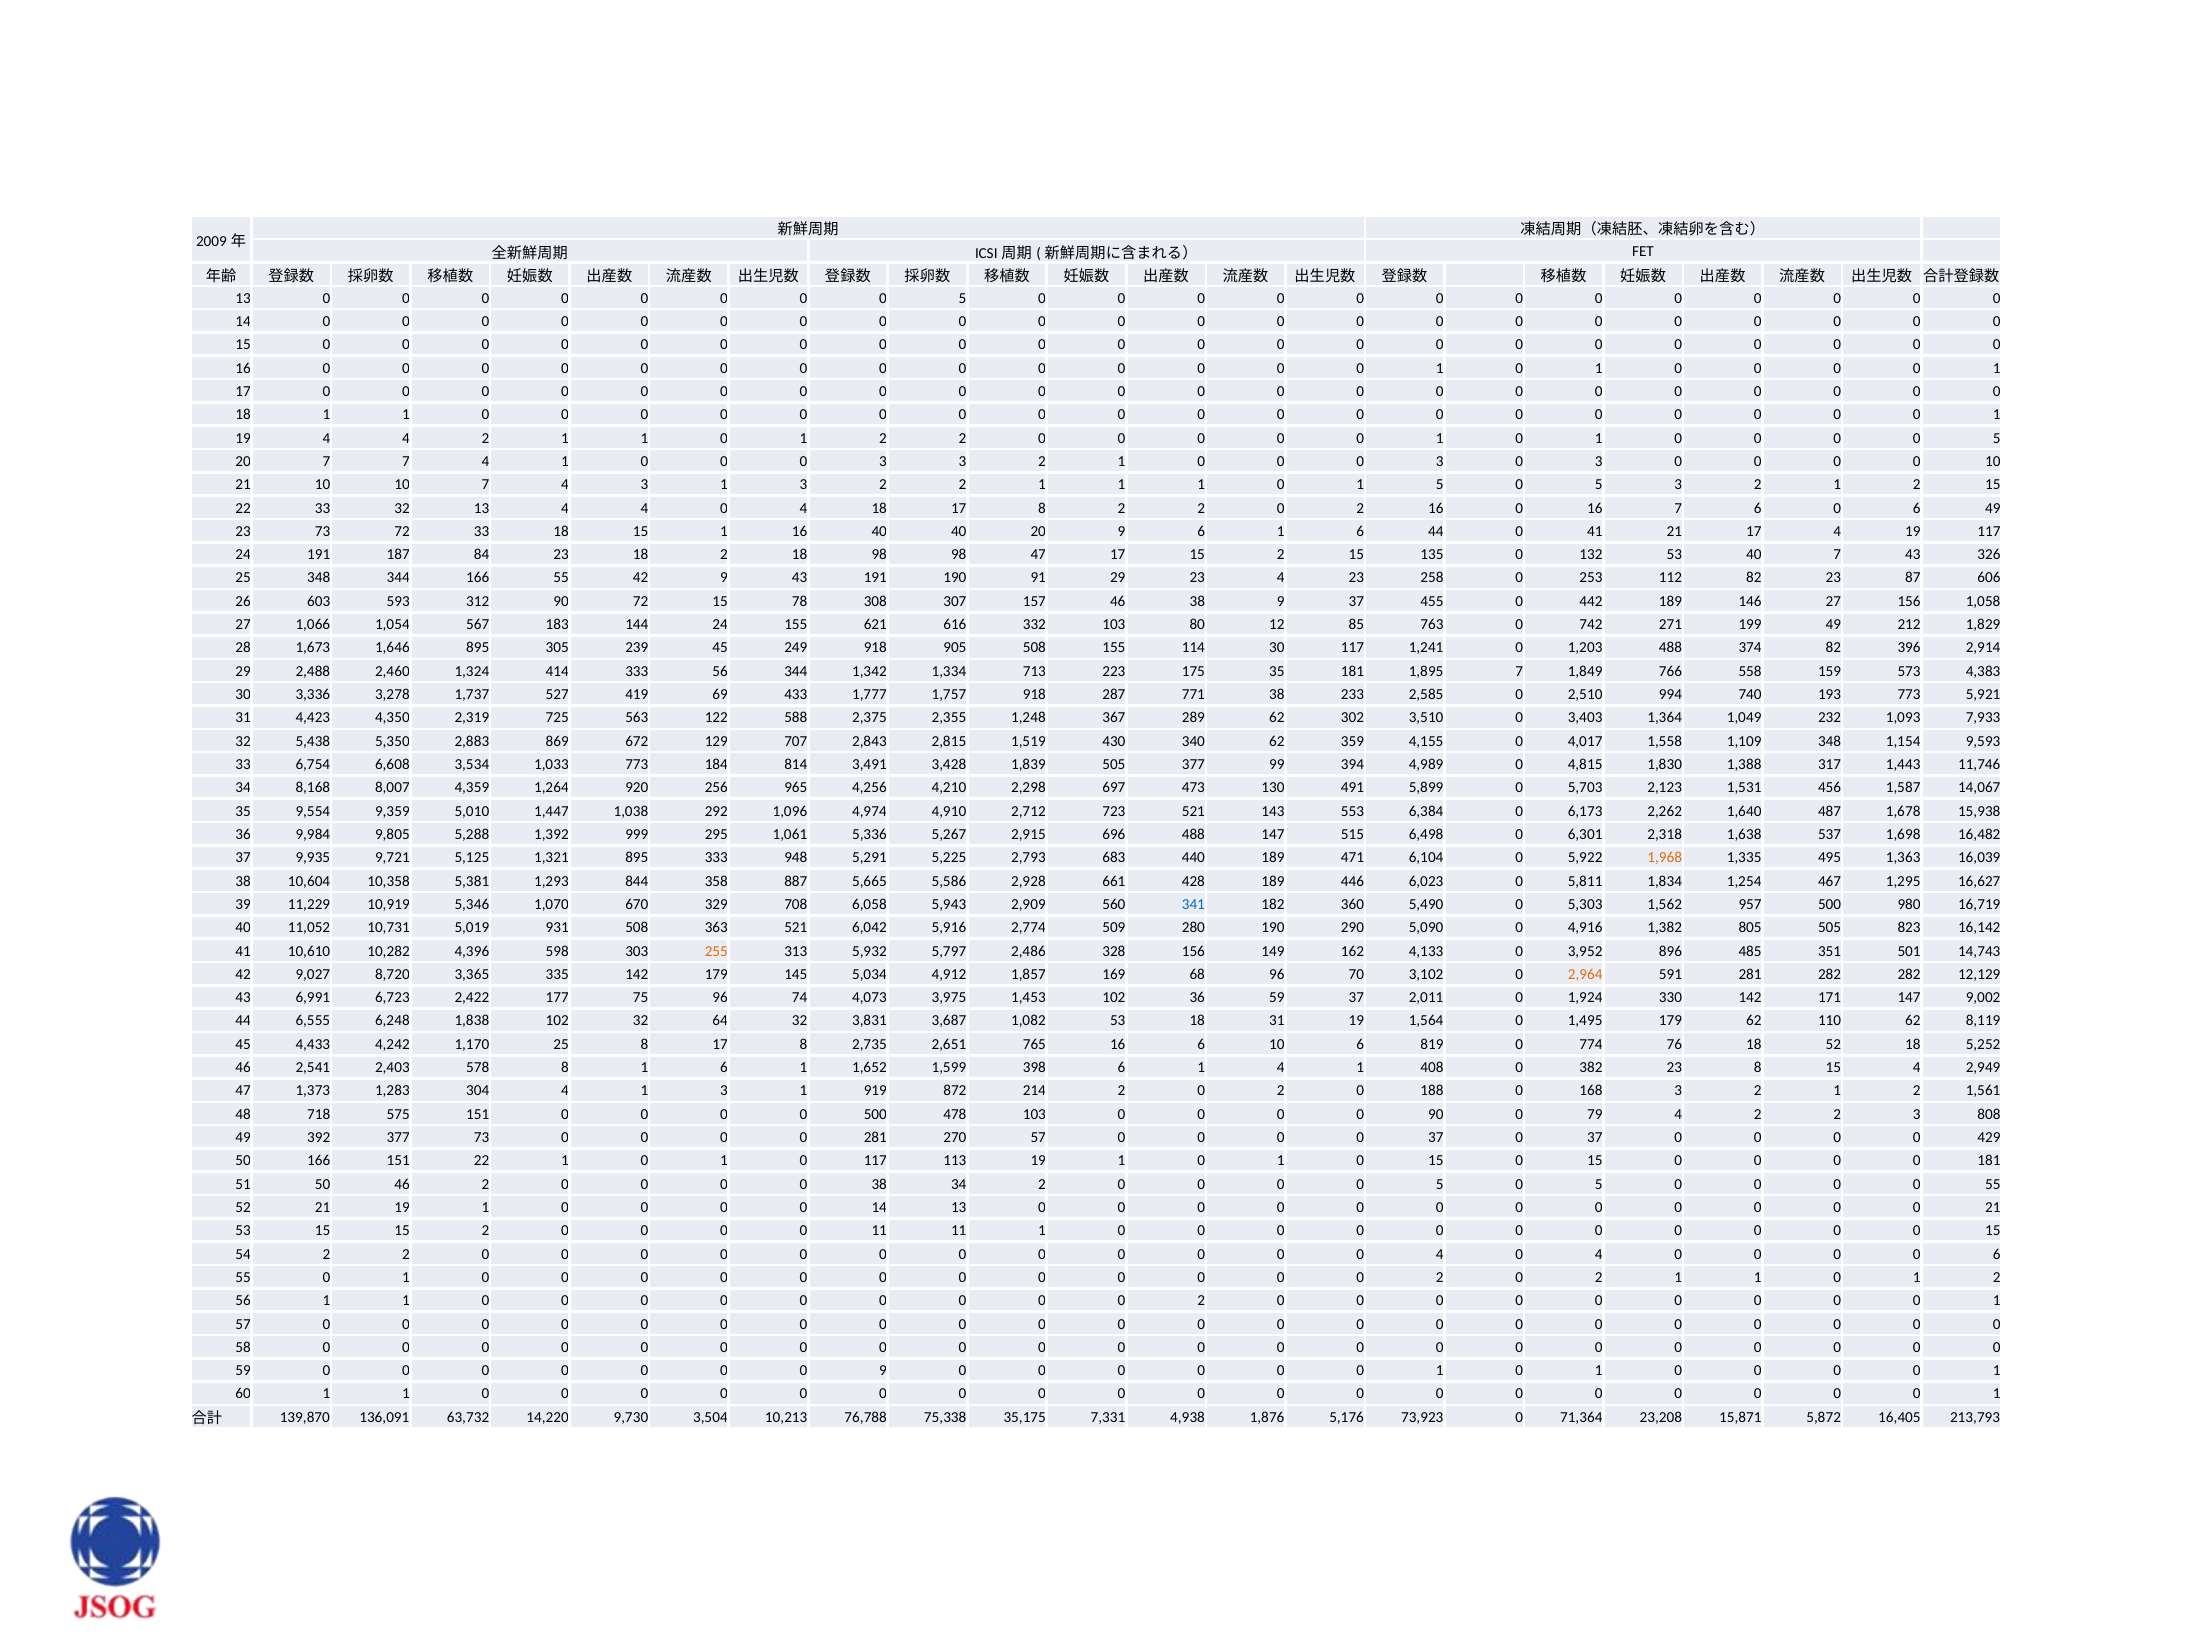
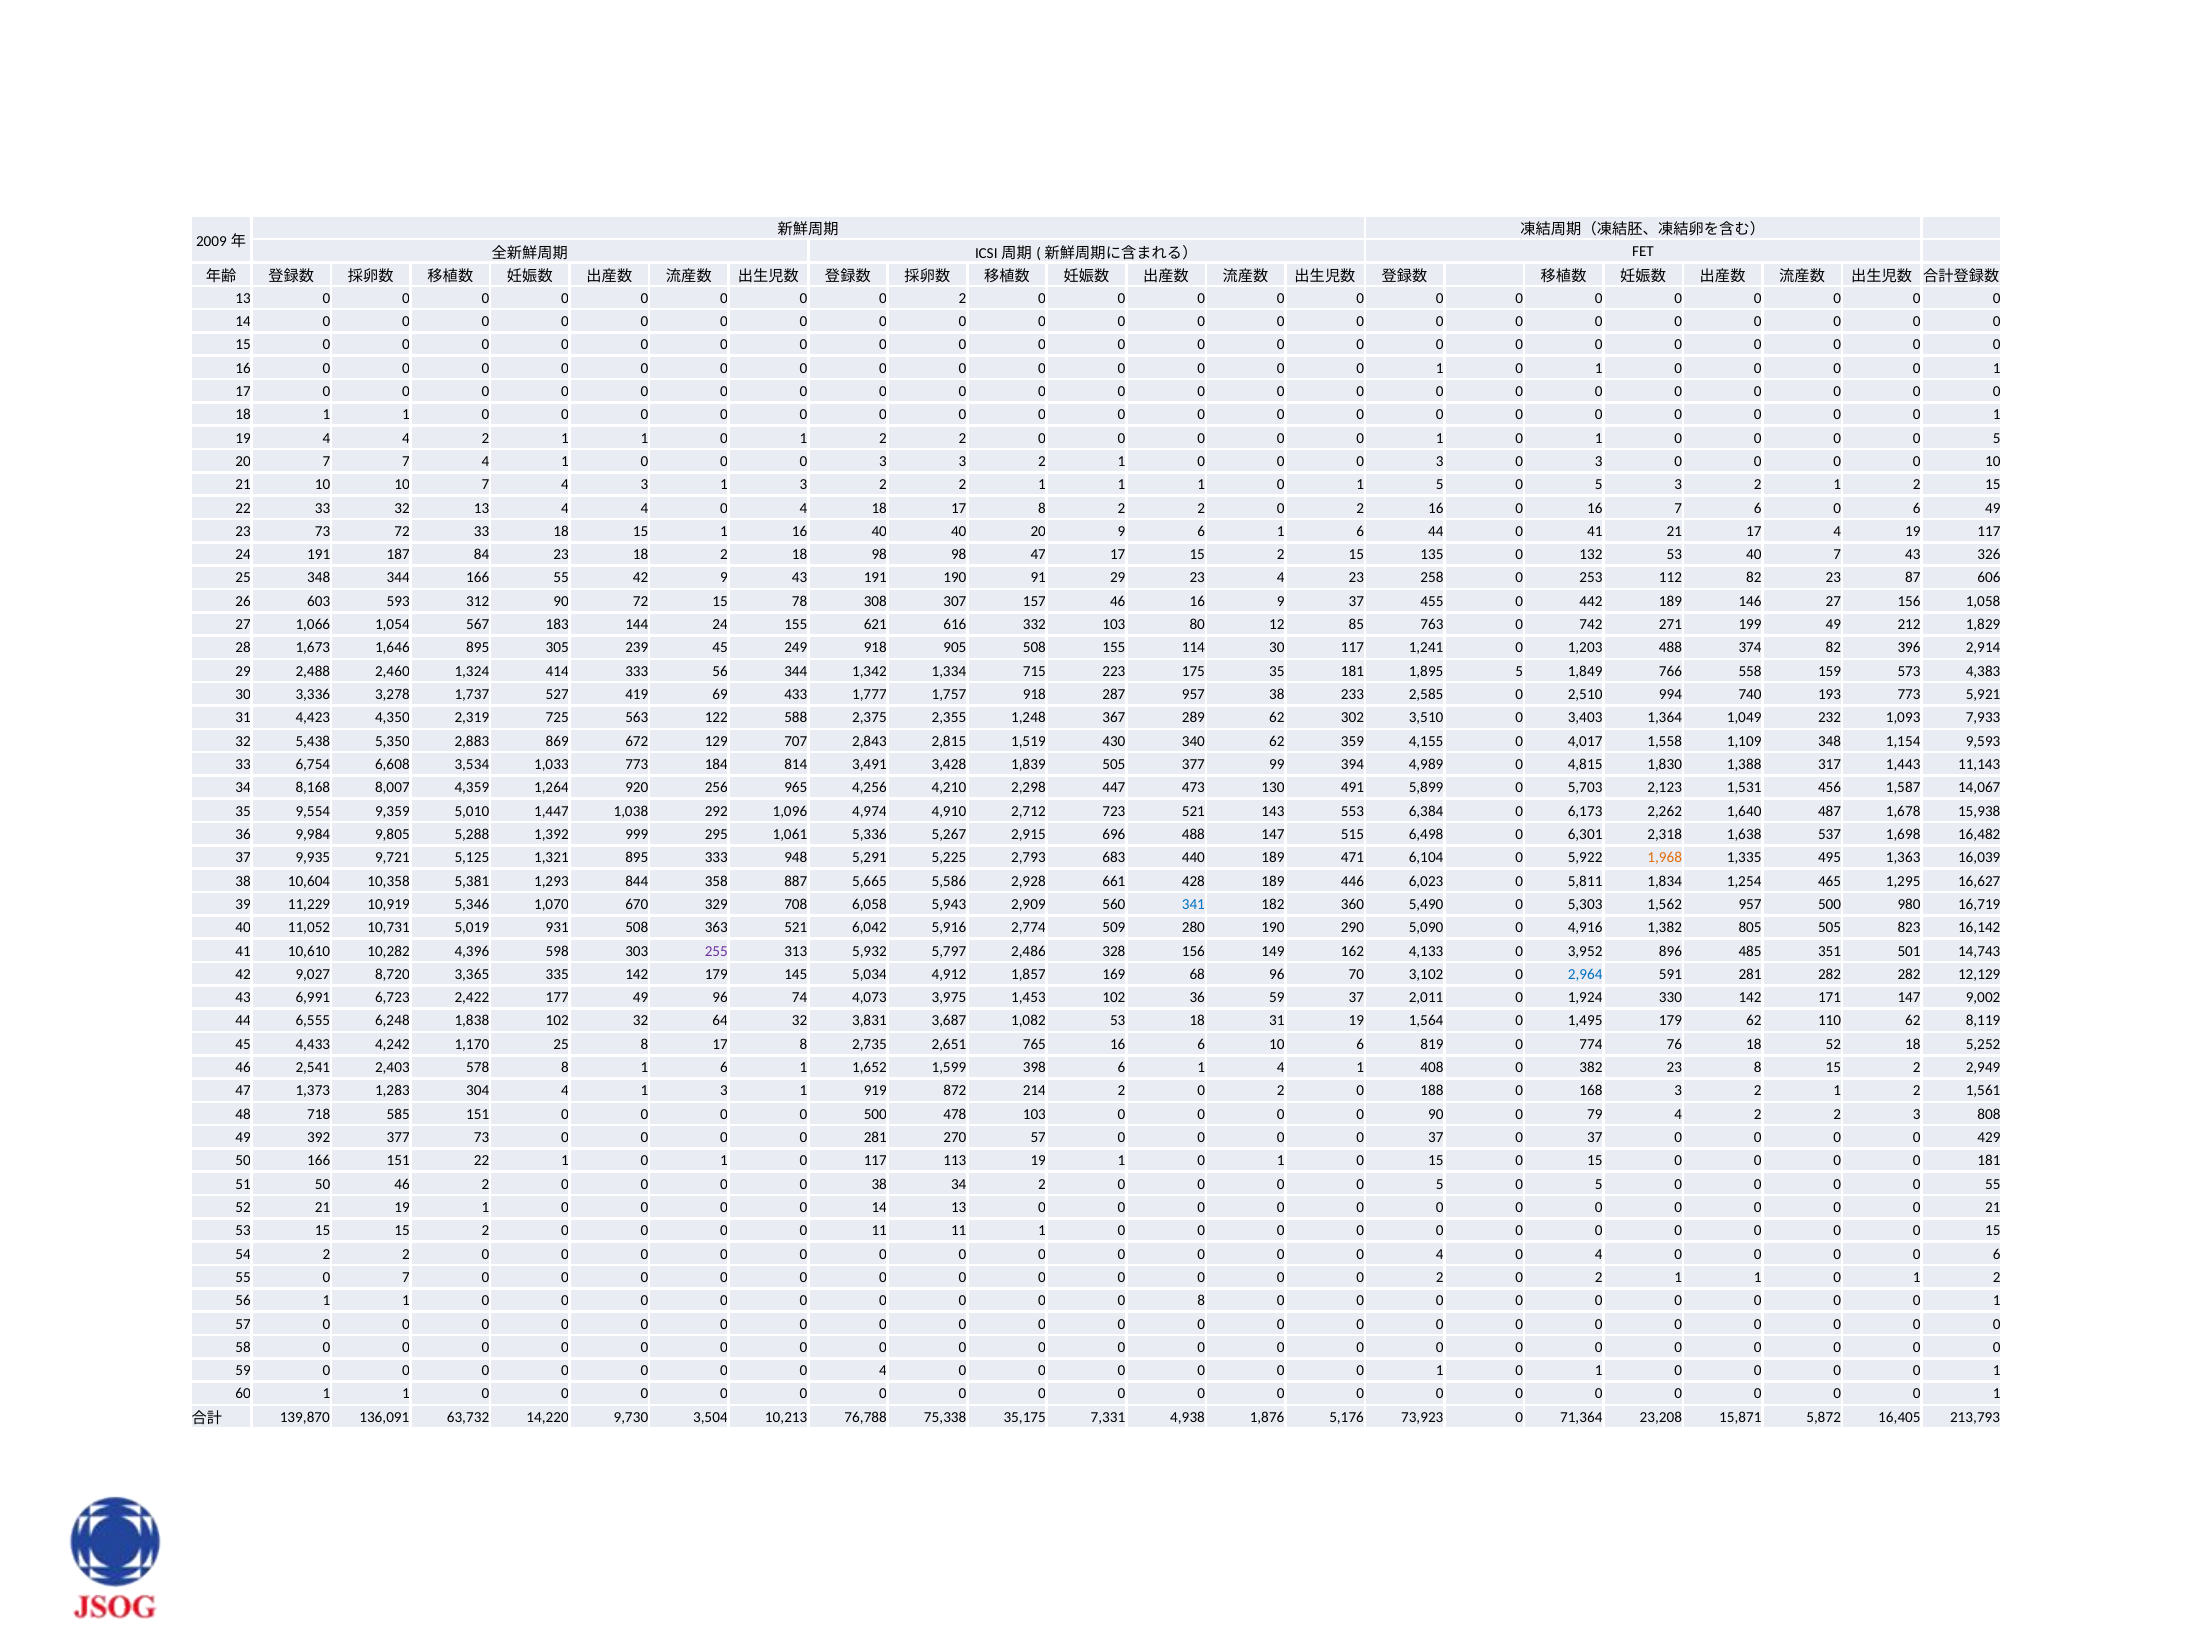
5 at (963, 298): 5 -> 2
46 38: 38 -> 16
713: 713 -> 715
1,895 7: 7 -> 5
287 771: 771 -> 957
11,746: 11,746 -> 11,143
697: 697 -> 447
467: 467 -> 465
255 colour: orange -> purple
2,964 colour: orange -> blue
177 75: 75 -> 49
8 15 4: 4 -> 2
575: 575 -> 585
55 0 1: 1 -> 7
2 at (1201, 1301): 2 -> 8
9 at (883, 1370): 9 -> 4
